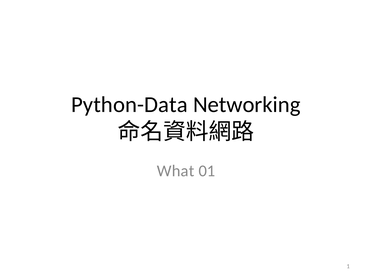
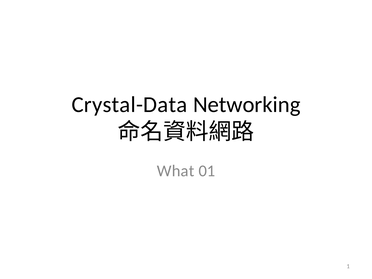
Python-Data: Python-Data -> Crystal-Data
